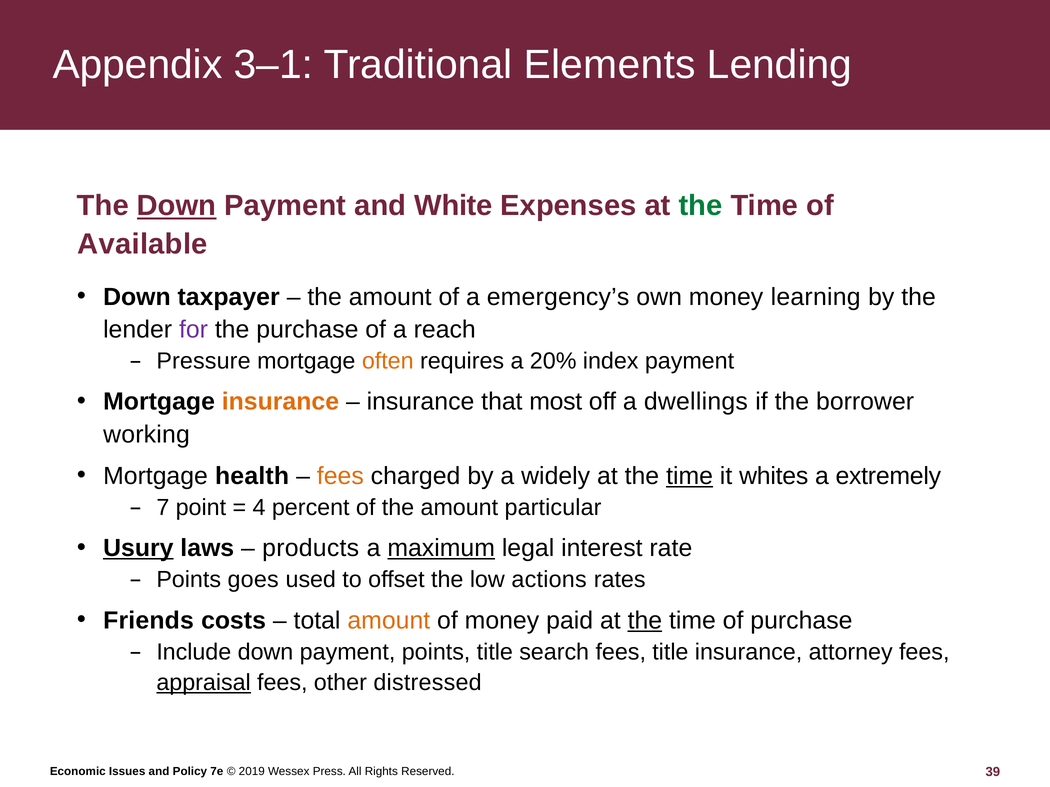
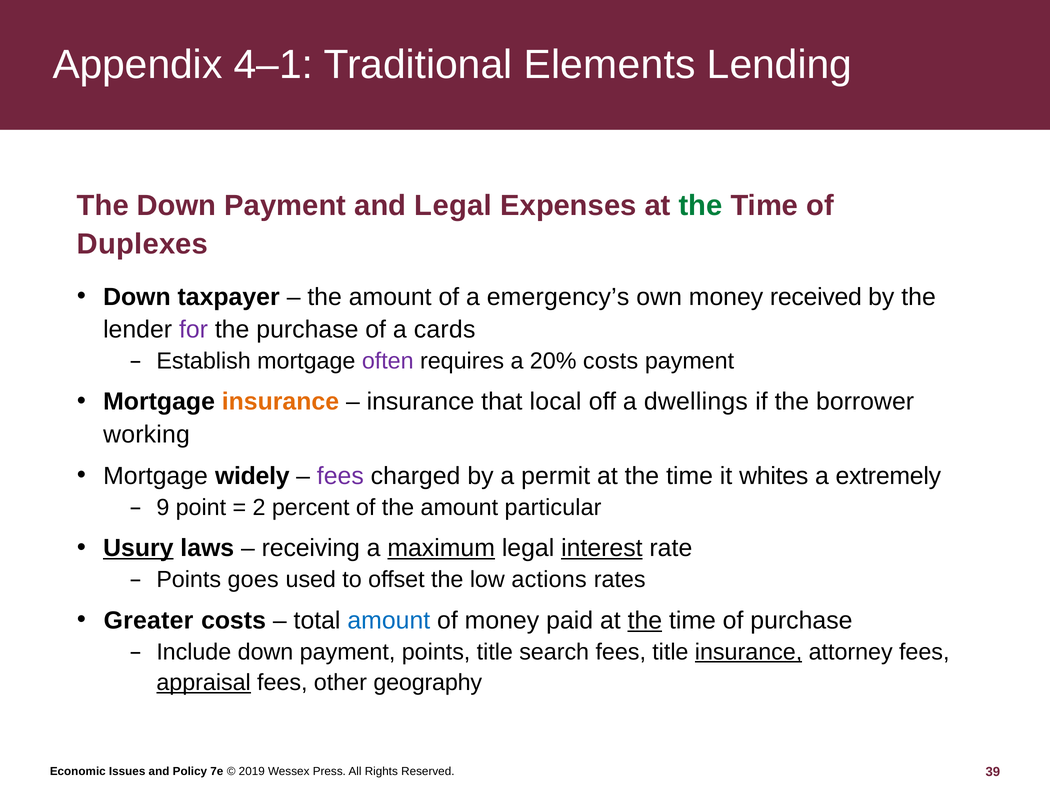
3–1: 3–1 -> 4–1
Down at (177, 206) underline: present -> none
and White: White -> Legal
Available: Available -> Duplexes
learning: learning -> received
reach: reach -> cards
Pressure: Pressure -> Establish
often colour: orange -> purple
20% index: index -> costs
most: most -> local
health: health -> widely
fees at (340, 476) colour: orange -> purple
widely: widely -> permit
time at (690, 476) underline: present -> none
7: 7 -> 9
4: 4 -> 2
products: products -> receiving
interest underline: none -> present
Friends: Friends -> Greater
amount at (389, 621) colour: orange -> blue
insurance at (749, 652) underline: none -> present
distressed: distressed -> geography
